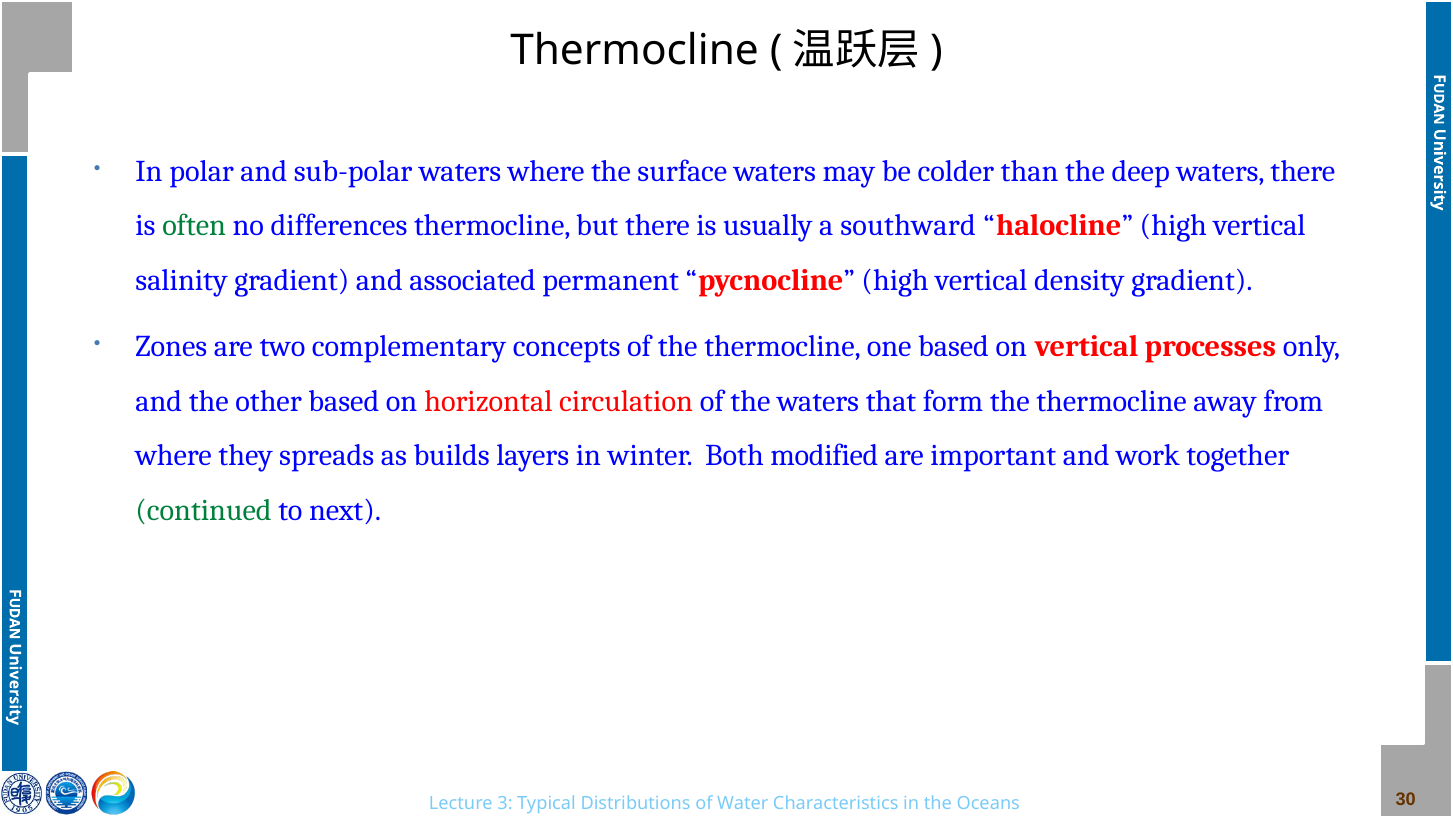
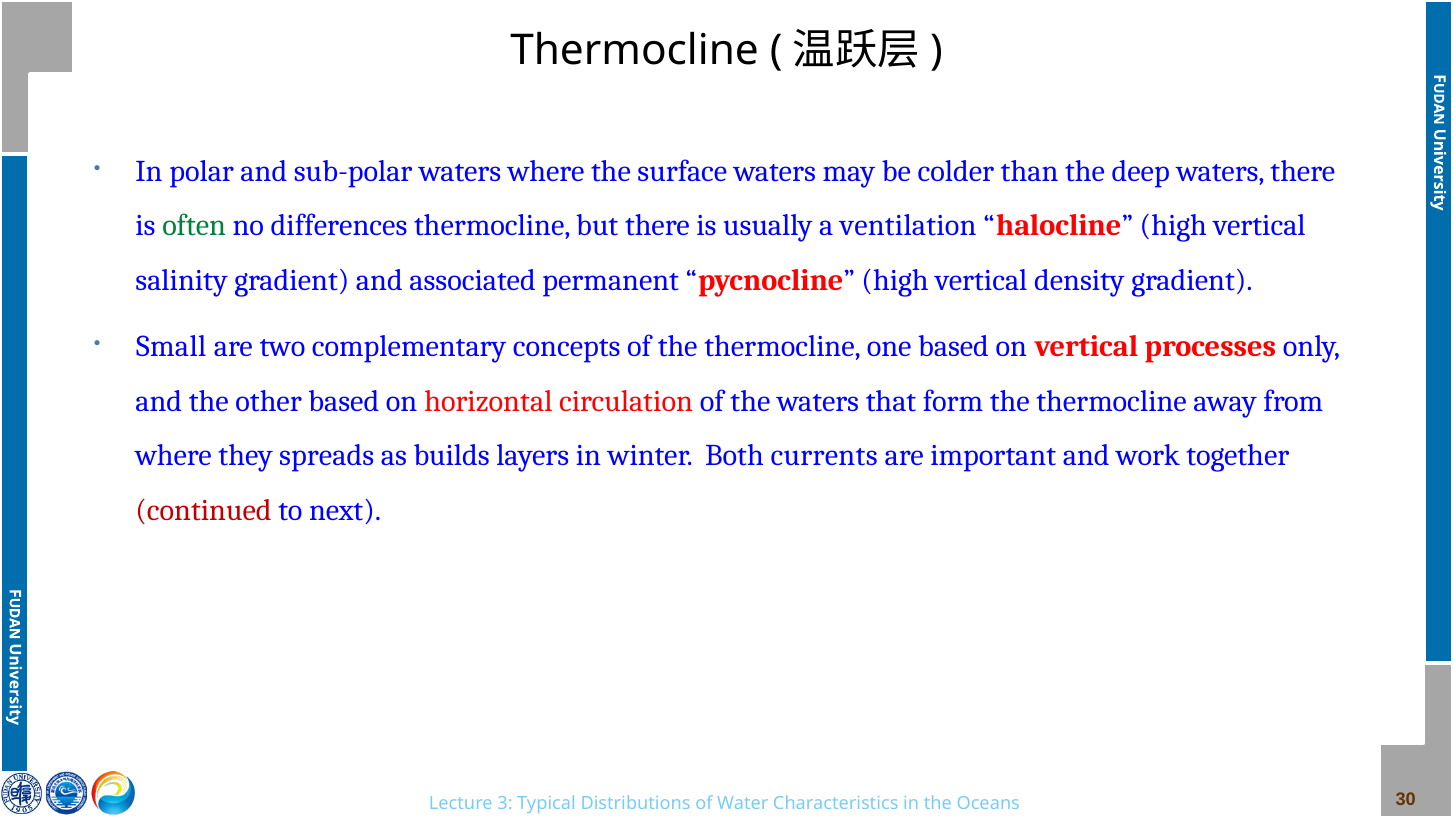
southward: southward -> ventilation
Zones: Zones -> Small
modified: modified -> currents
continued colour: green -> red
